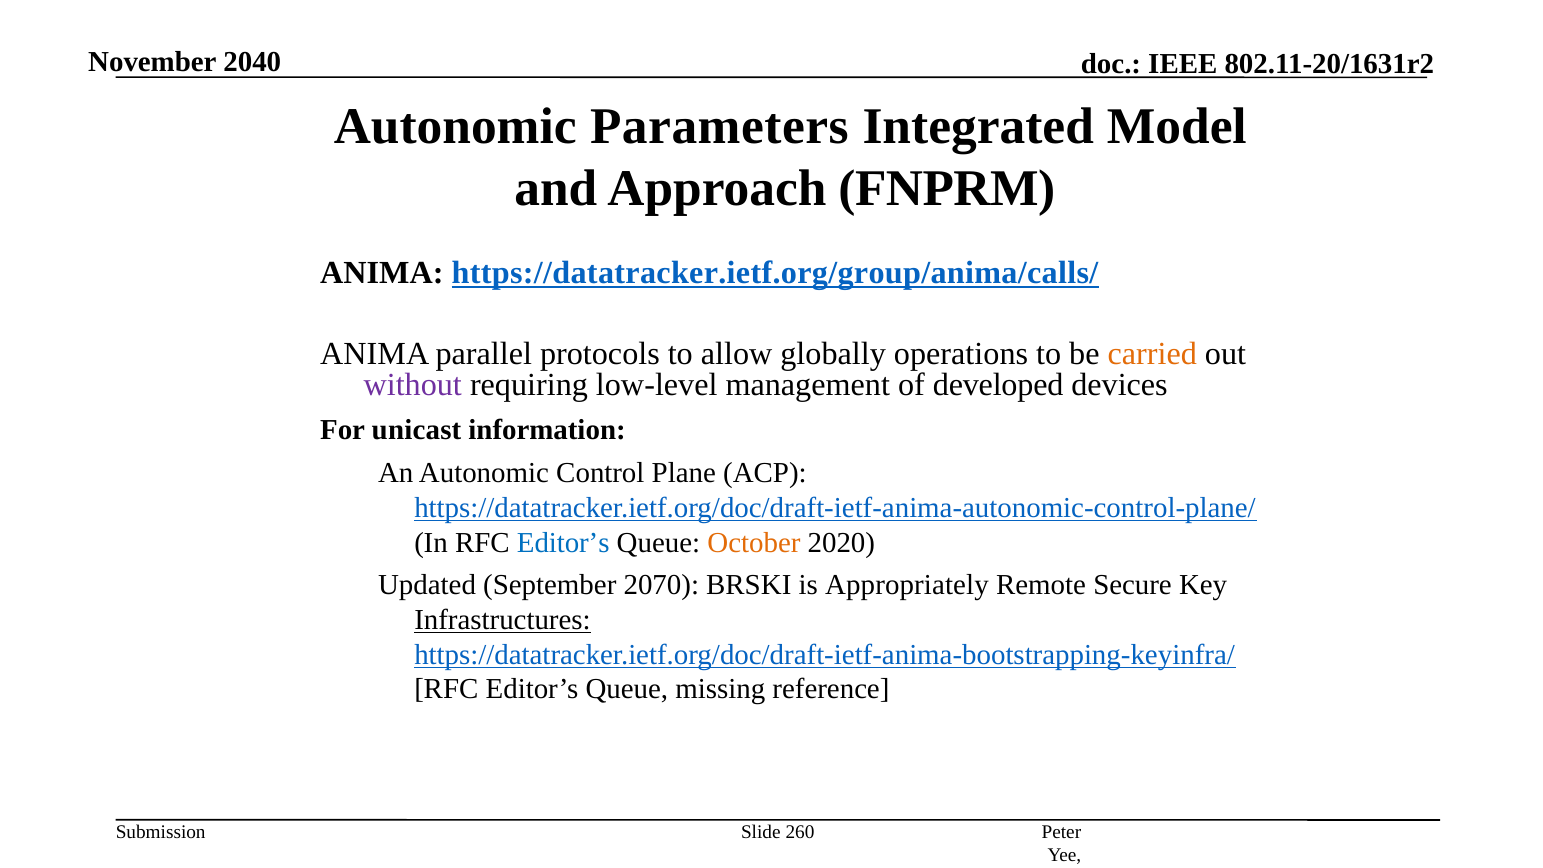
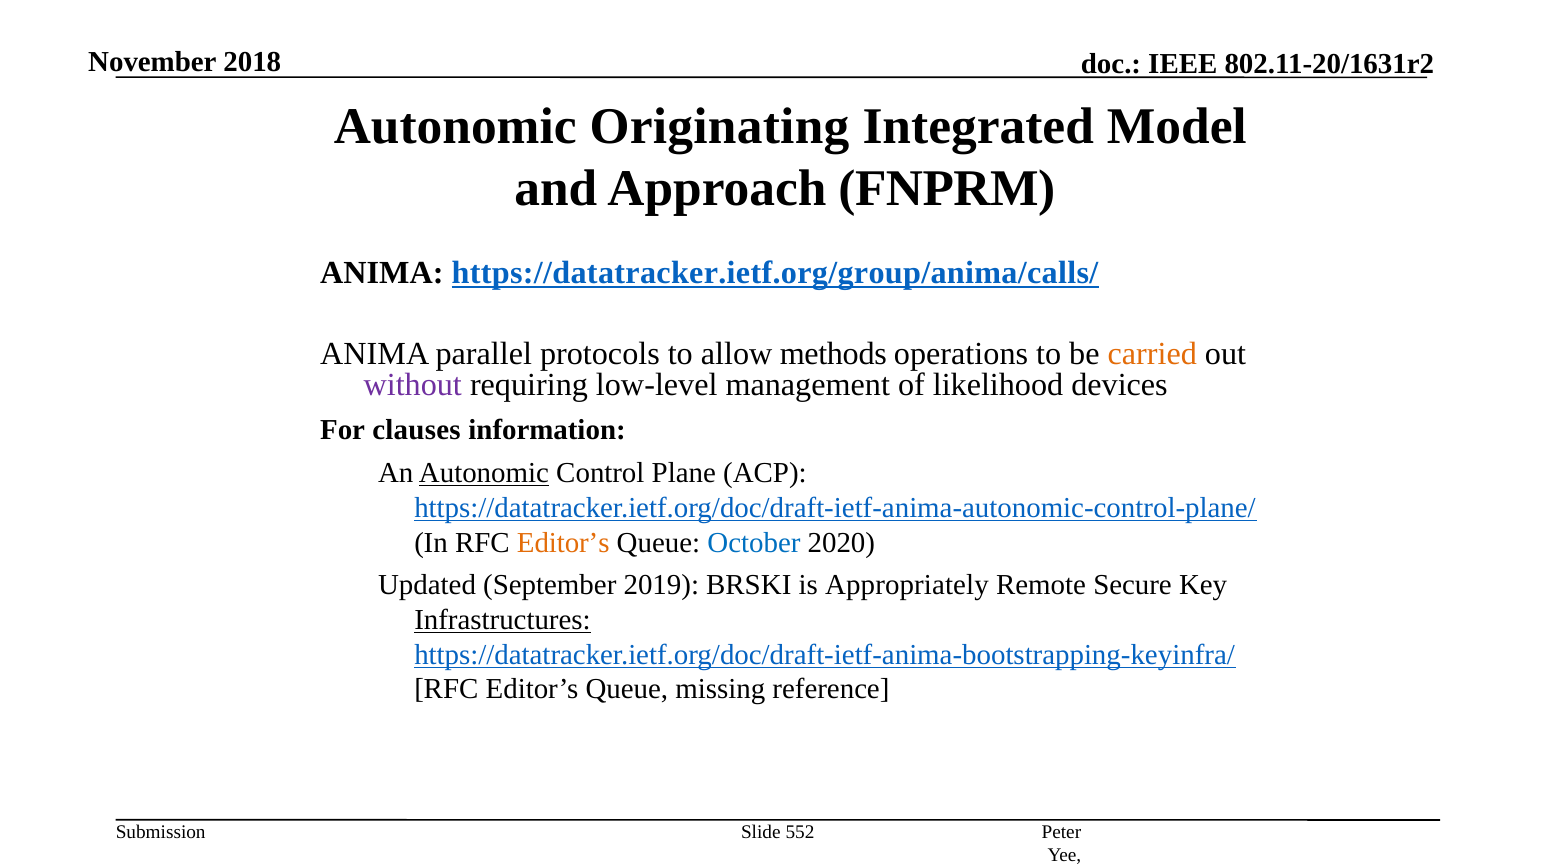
2040: 2040 -> 2018
Parameters: Parameters -> Originating
globally: globally -> methods
developed: developed -> likelihood
unicast: unicast -> clauses
Autonomic at (484, 473) underline: none -> present
Editor’s at (563, 542) colour: blue -> orange
October colour: orange -> blue
2070: 2070 -> 2019
260: 260 -> 552
